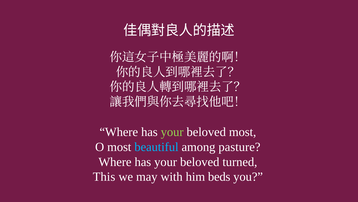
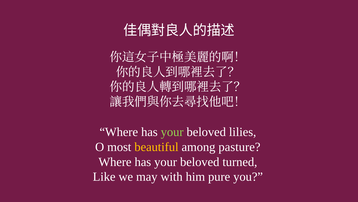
beloved most: most -> lilies
beautiful colour: light blue -> yellow
This: This -> Like
beds: beds -> pure
